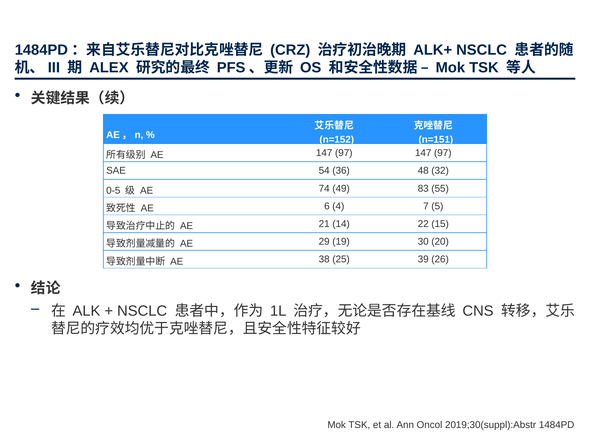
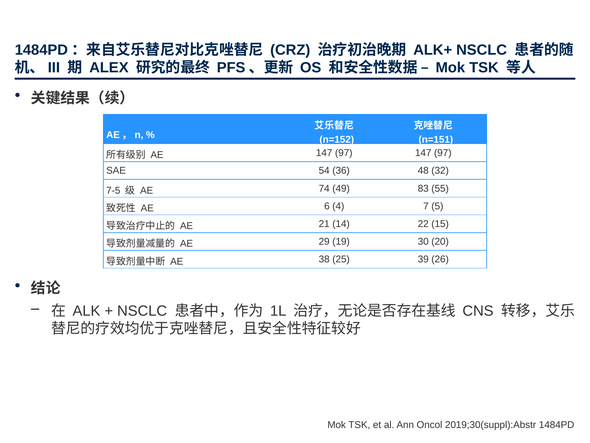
0-5: 0-5 -> 7-5
